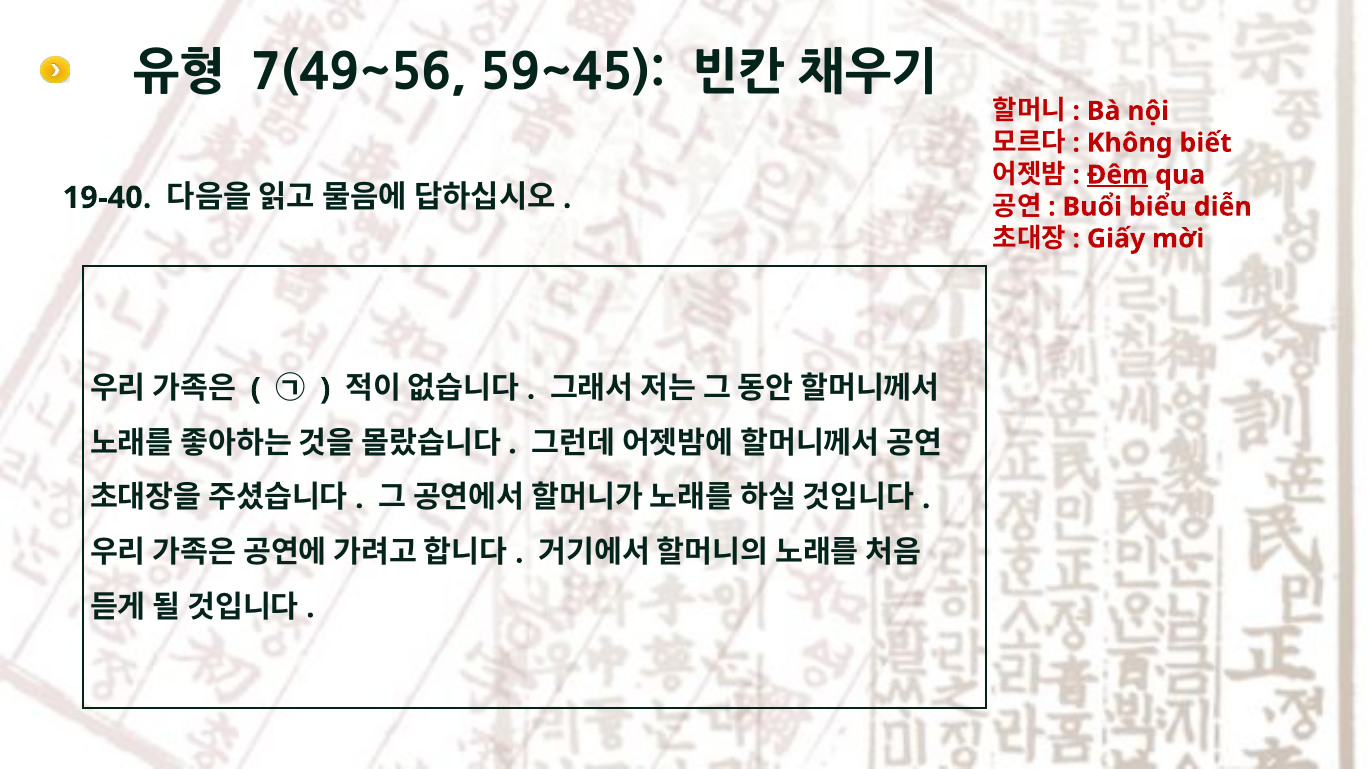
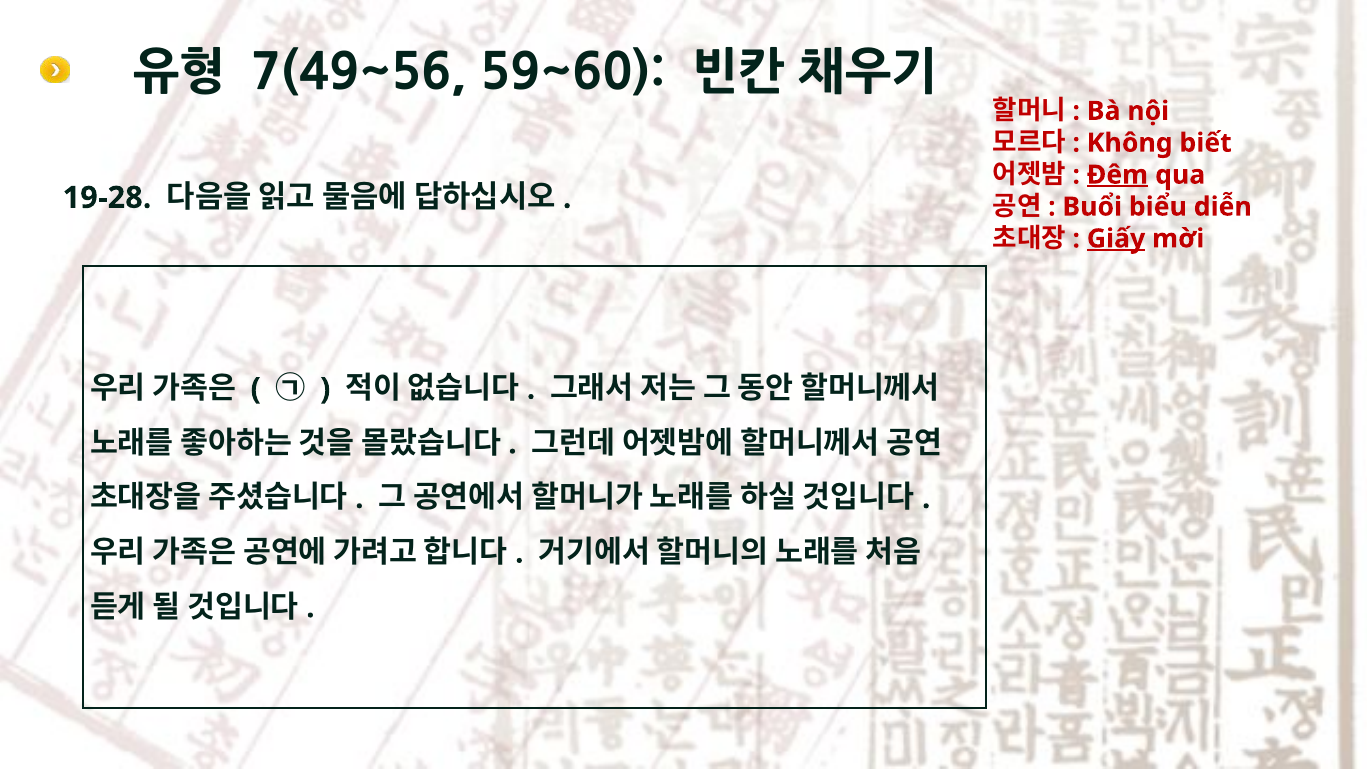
59~45: 59~45 -> 59~60
19-40: 19-40 -> 19-28
Giấy underline: none -> present
